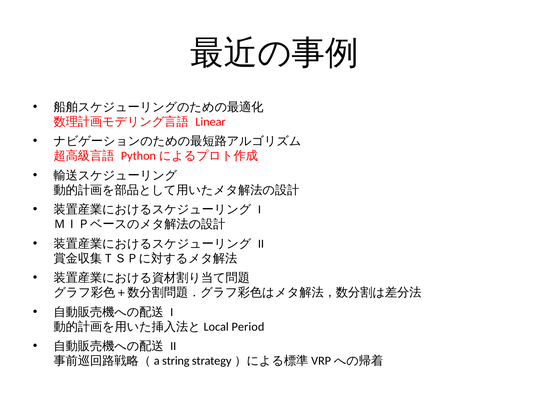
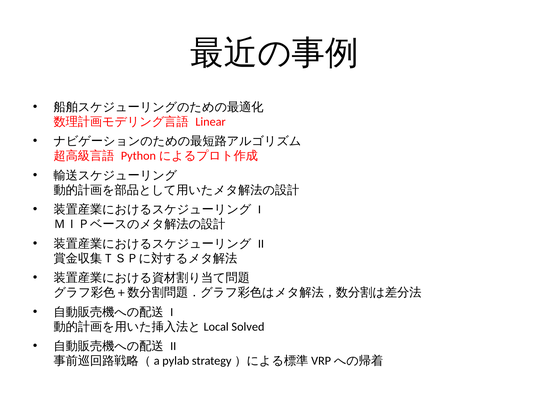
Period: Period -> Solved
string: string -> pylab
